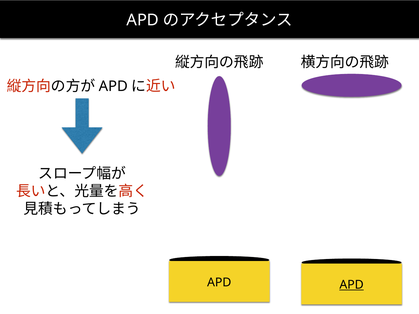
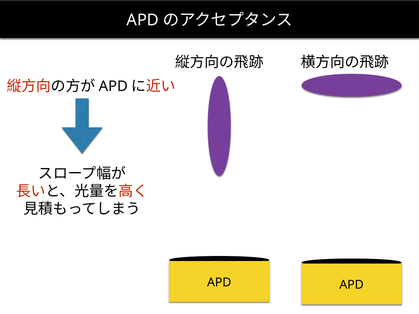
APD at (352, 285) underline: present -> none
